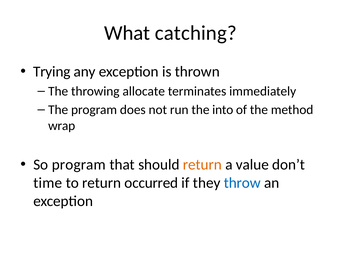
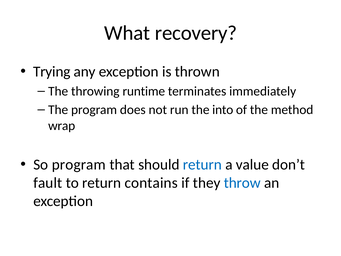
catching: catching -> recovery
allocate: allocate -> runtime
return at (202, 164) colour: orange -> blue
time: time -> fault
occurred: occurred -> contains
